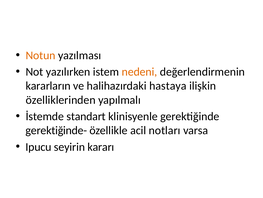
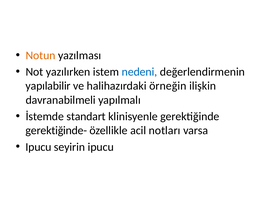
nedeni colour: orange -> blue
kararların: kararların -> yapılabilir
hastaya: hastaya -> örneğin
özelliklerinden: özelliklerinden -> davranabilmeli
seyirin kararı: kararı -> ipucu
